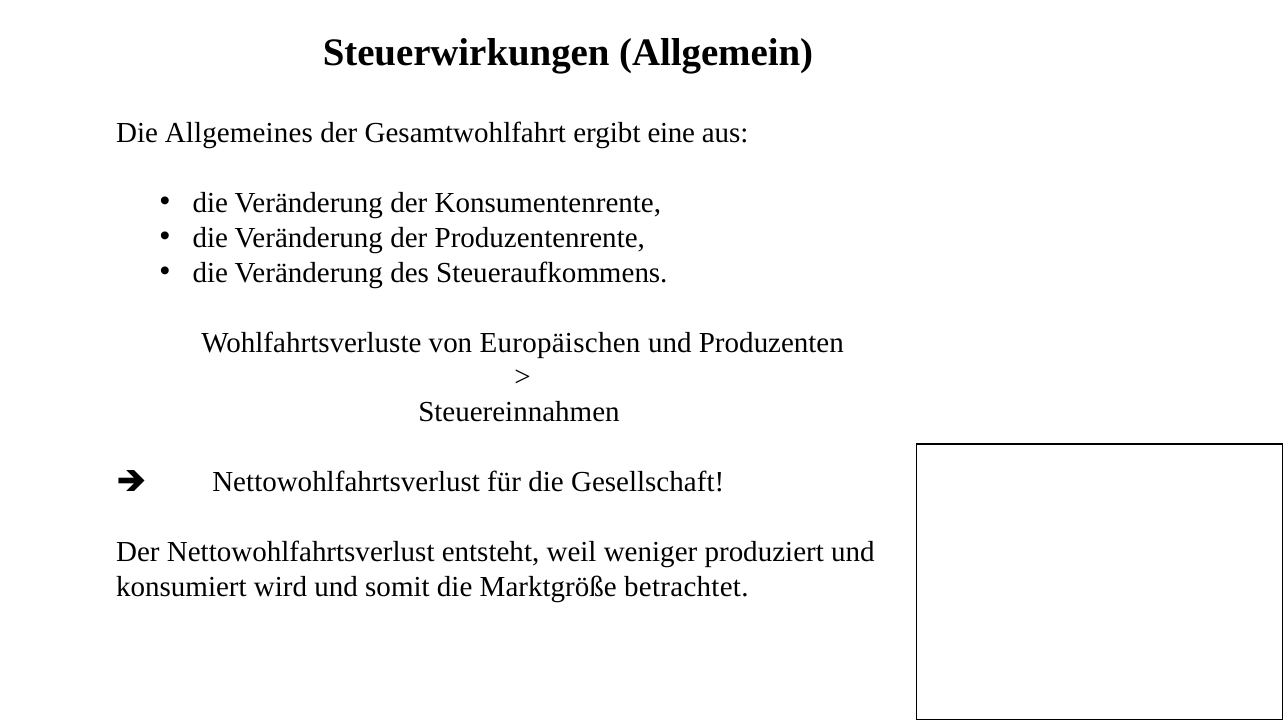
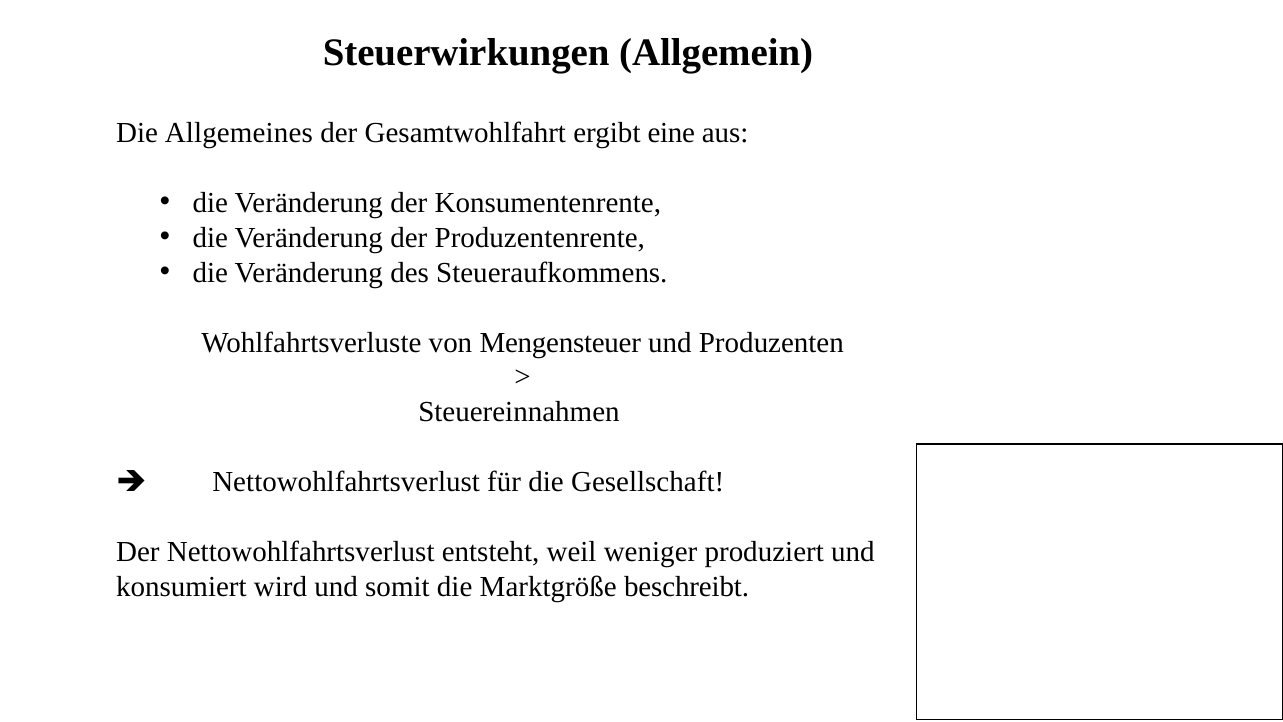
Europäischen: Europäischen -> Mengensteuer
betrachtet: betrachtet -> beschreibt
